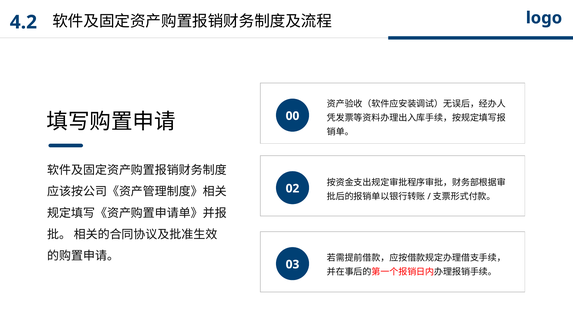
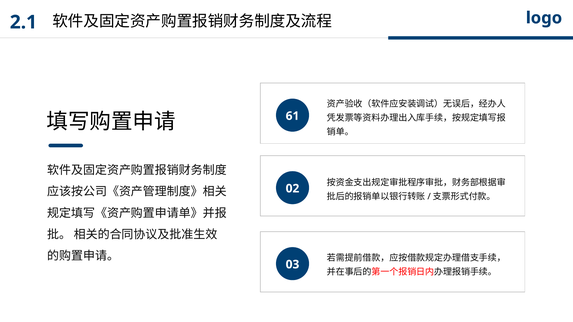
4.2: 4.2 -> 2.1
00: 00 -> 61
